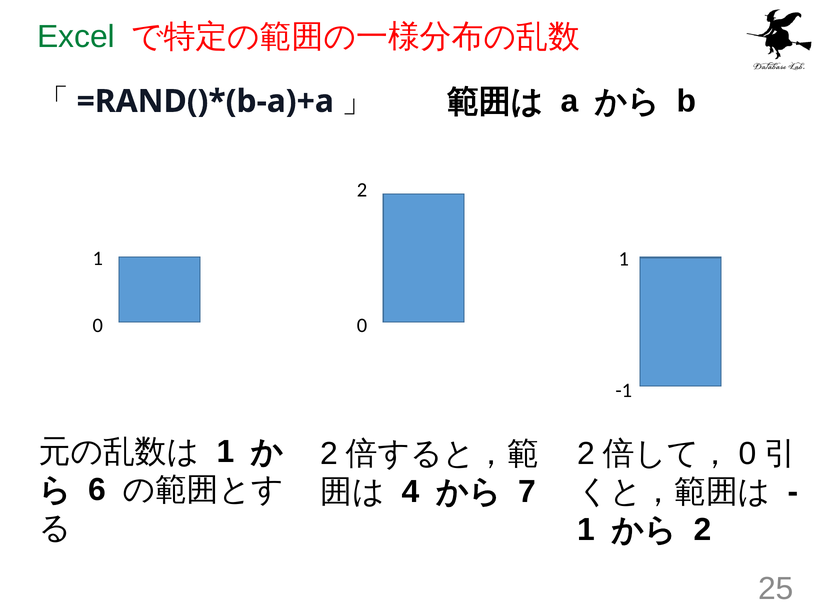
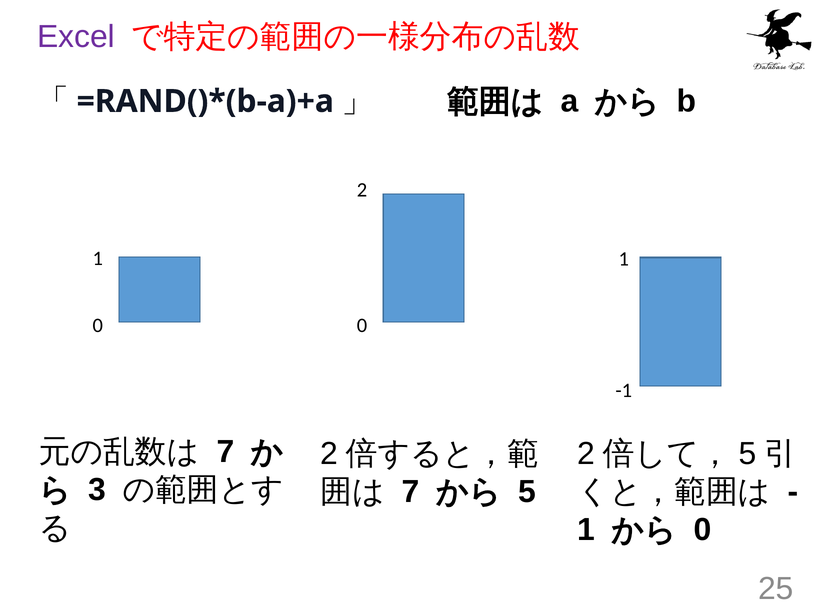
Excel colour: green -> purple
0 at (748, 453): 0 -> 5
1 at (225, 452): 1 -> 7
6: 6 -> 3
4 at (411, 492): 4 -> 7
7 at (527, 492): 7 -> 5
2 at (703, 530): 2 -> 0
